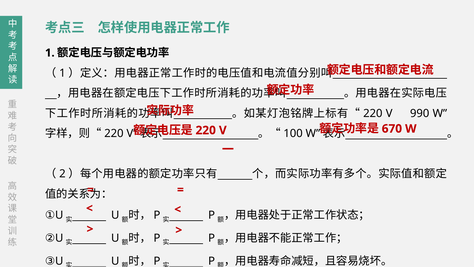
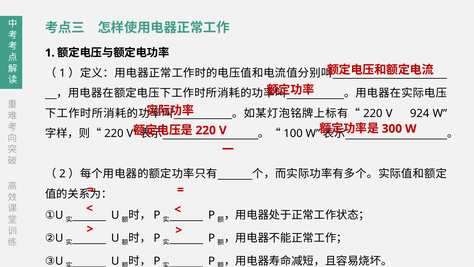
990: 990 -> 924
670: 670 -> 300
